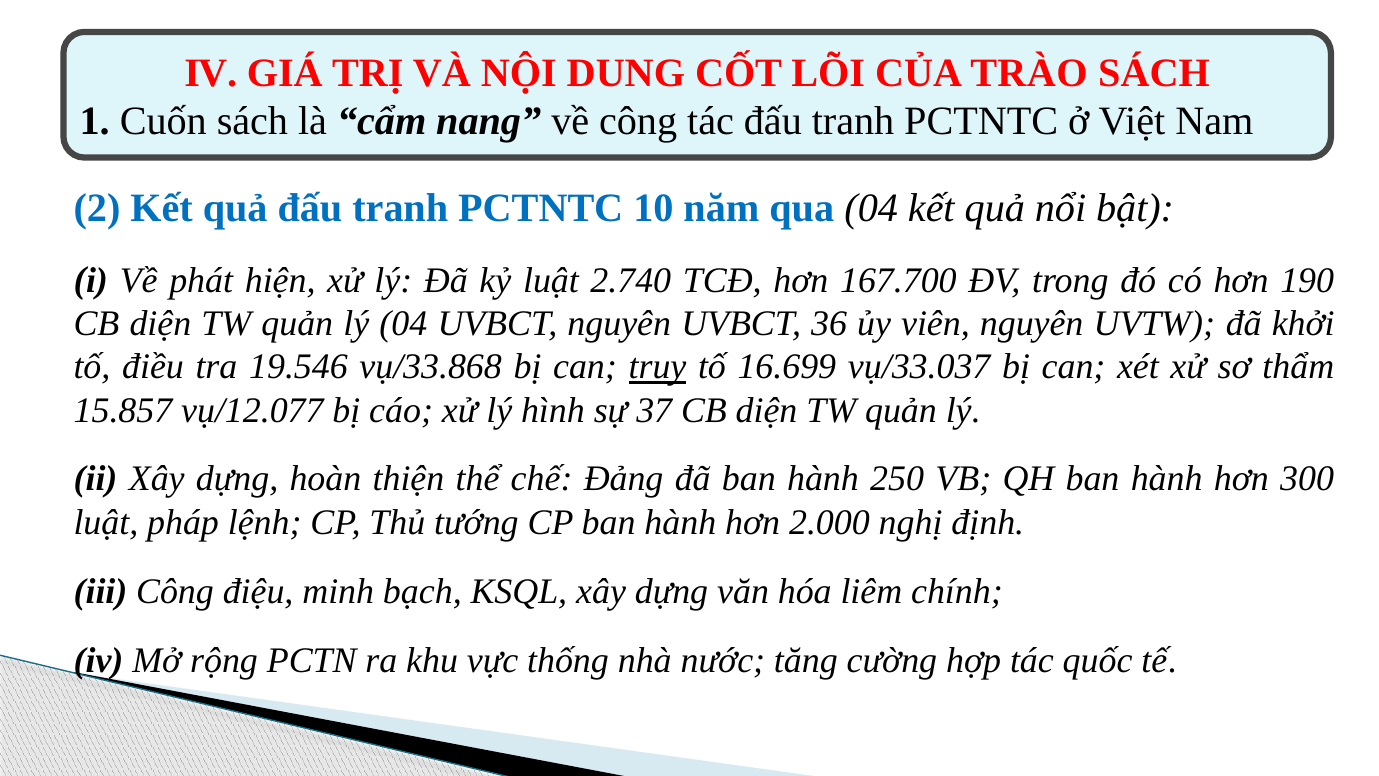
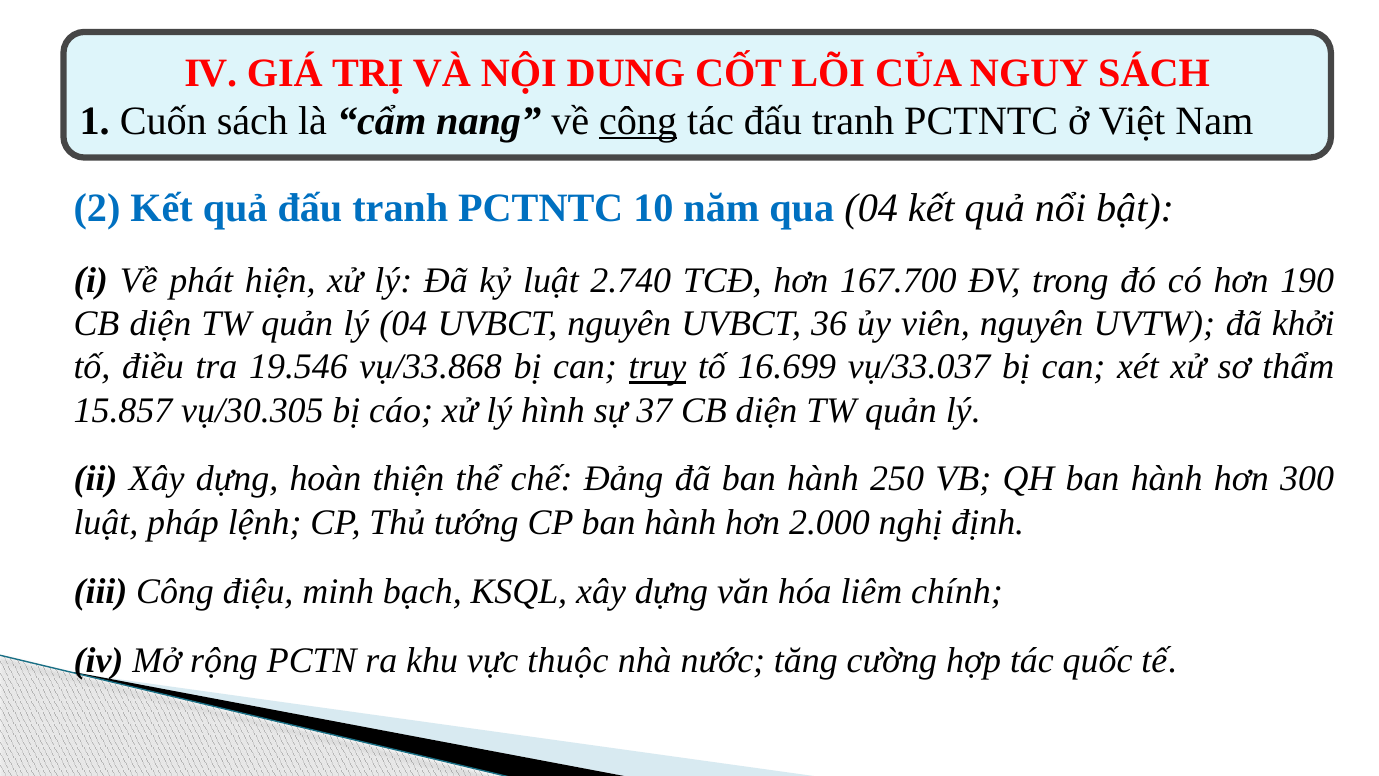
TRÀO: TRÀO -> NGUY
công at (638, 121) underline: none -> present
vụ/12.077: vụ/12.077 -> vụ/30.305
thống: thống -> thuộc
